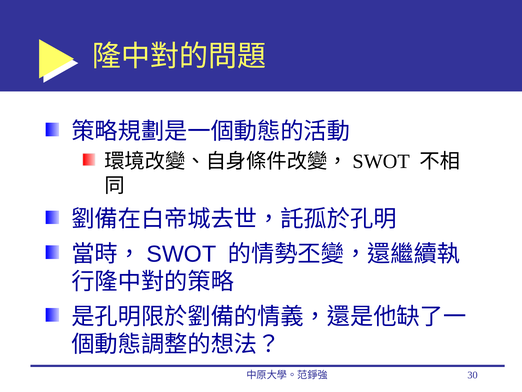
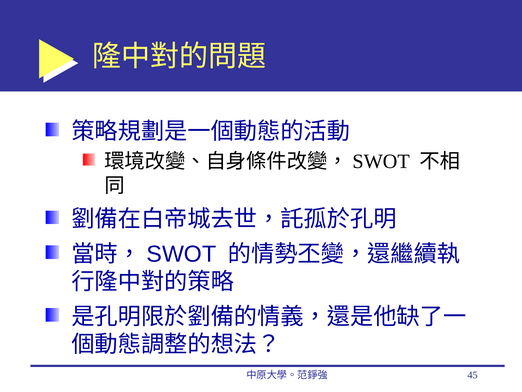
30: 30 -> 45
